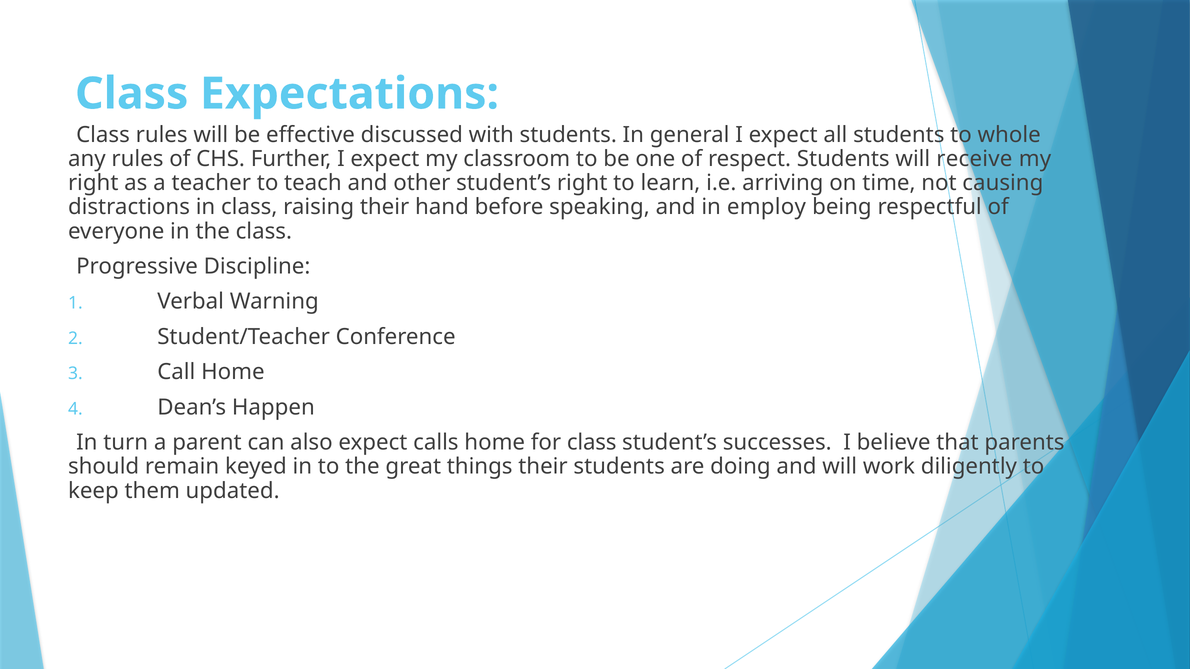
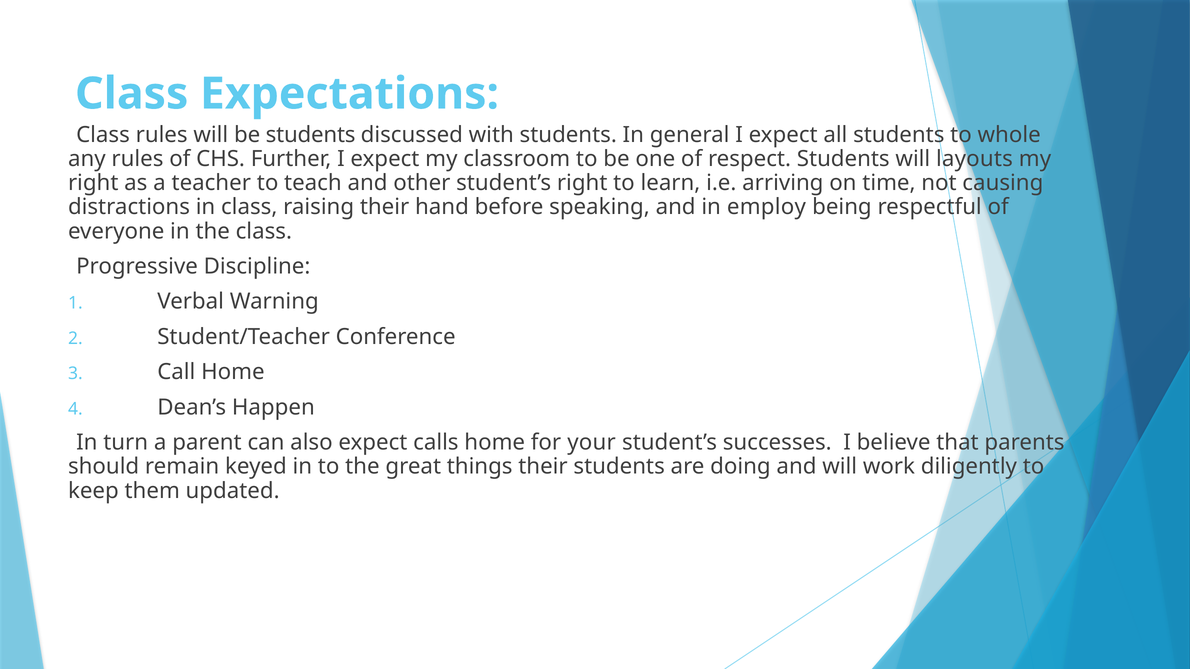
be effective: effective -> students
receive: receive -> layouts
for class: class -> your
